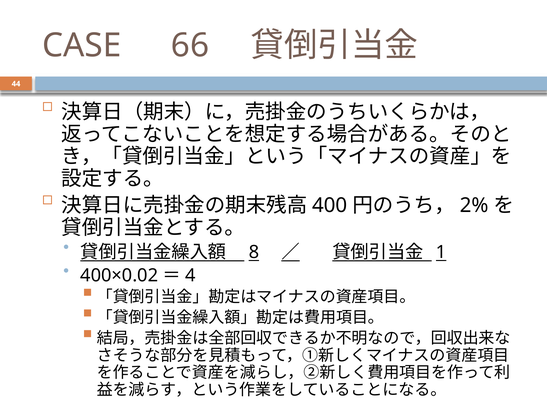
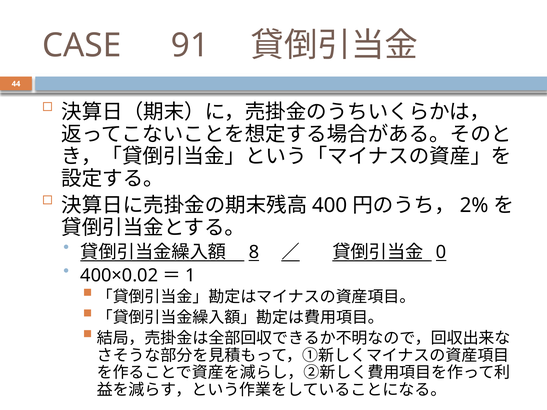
66: 66 -> 91
1: 1 -> 0
4: 4 -> 1
